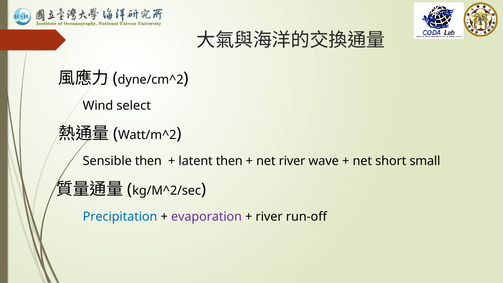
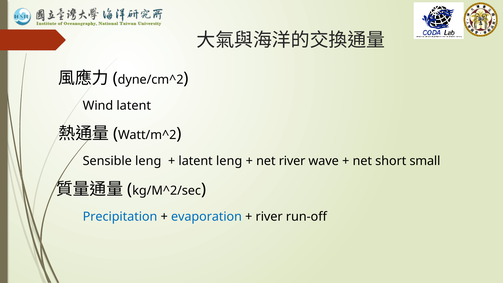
Wind select: select -> latent
Sensible then: then -> leng
latent then: then -> leng
evaporation colour: purple -> blue
